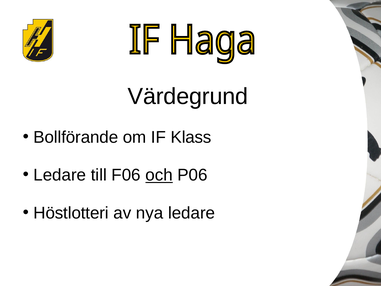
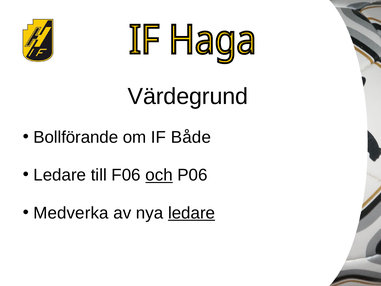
Klass: Klass -> Både
Höstlotteri: Höstlotteri -> Medverka
ledare at (192, 213) underline: none -> present
